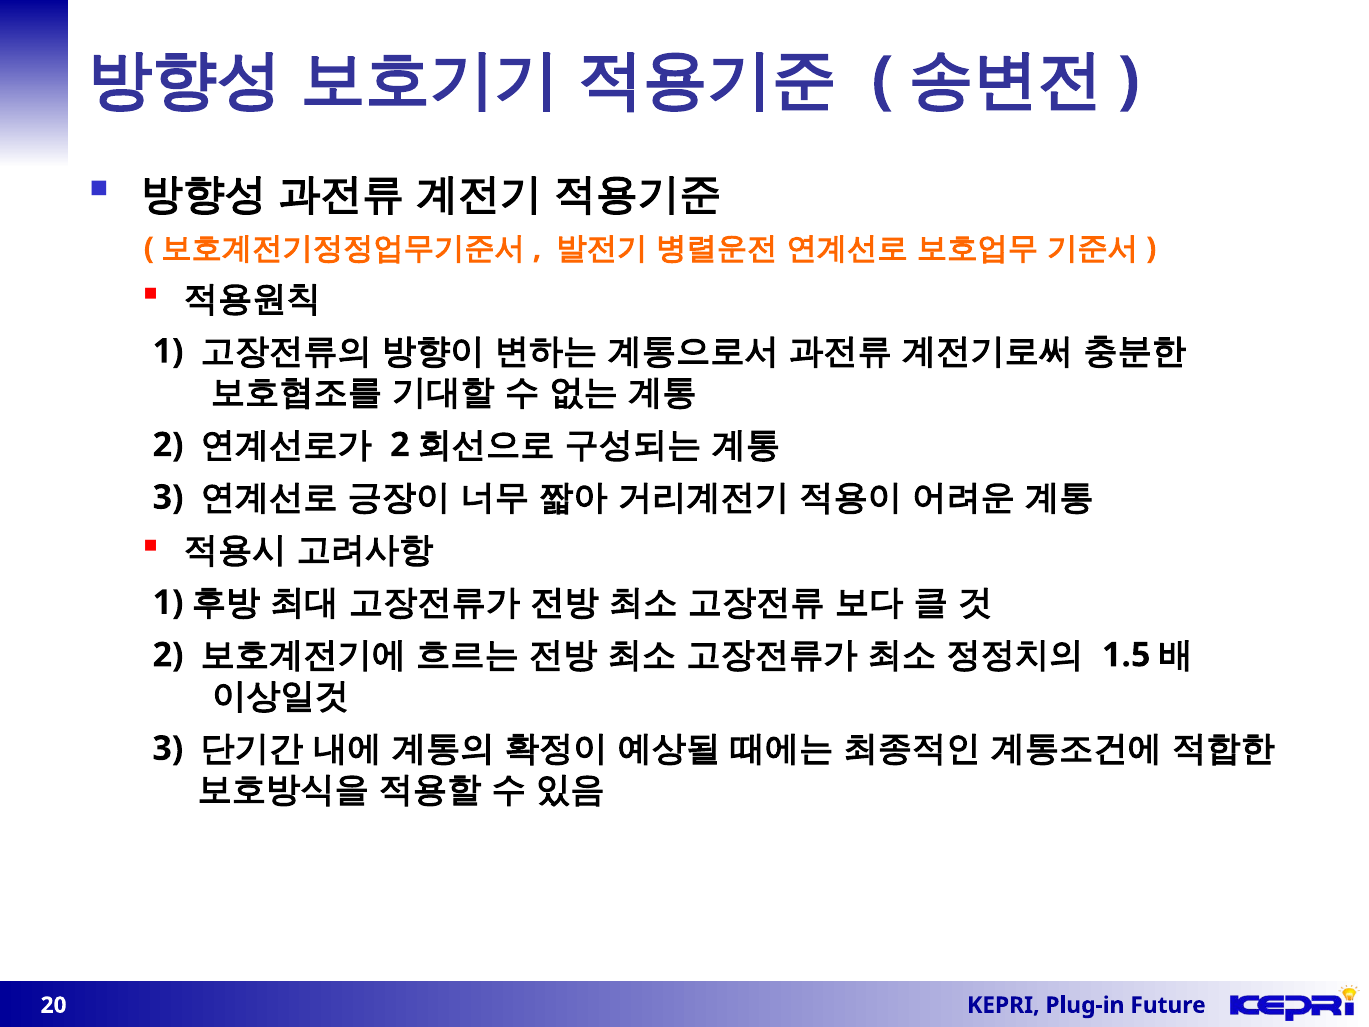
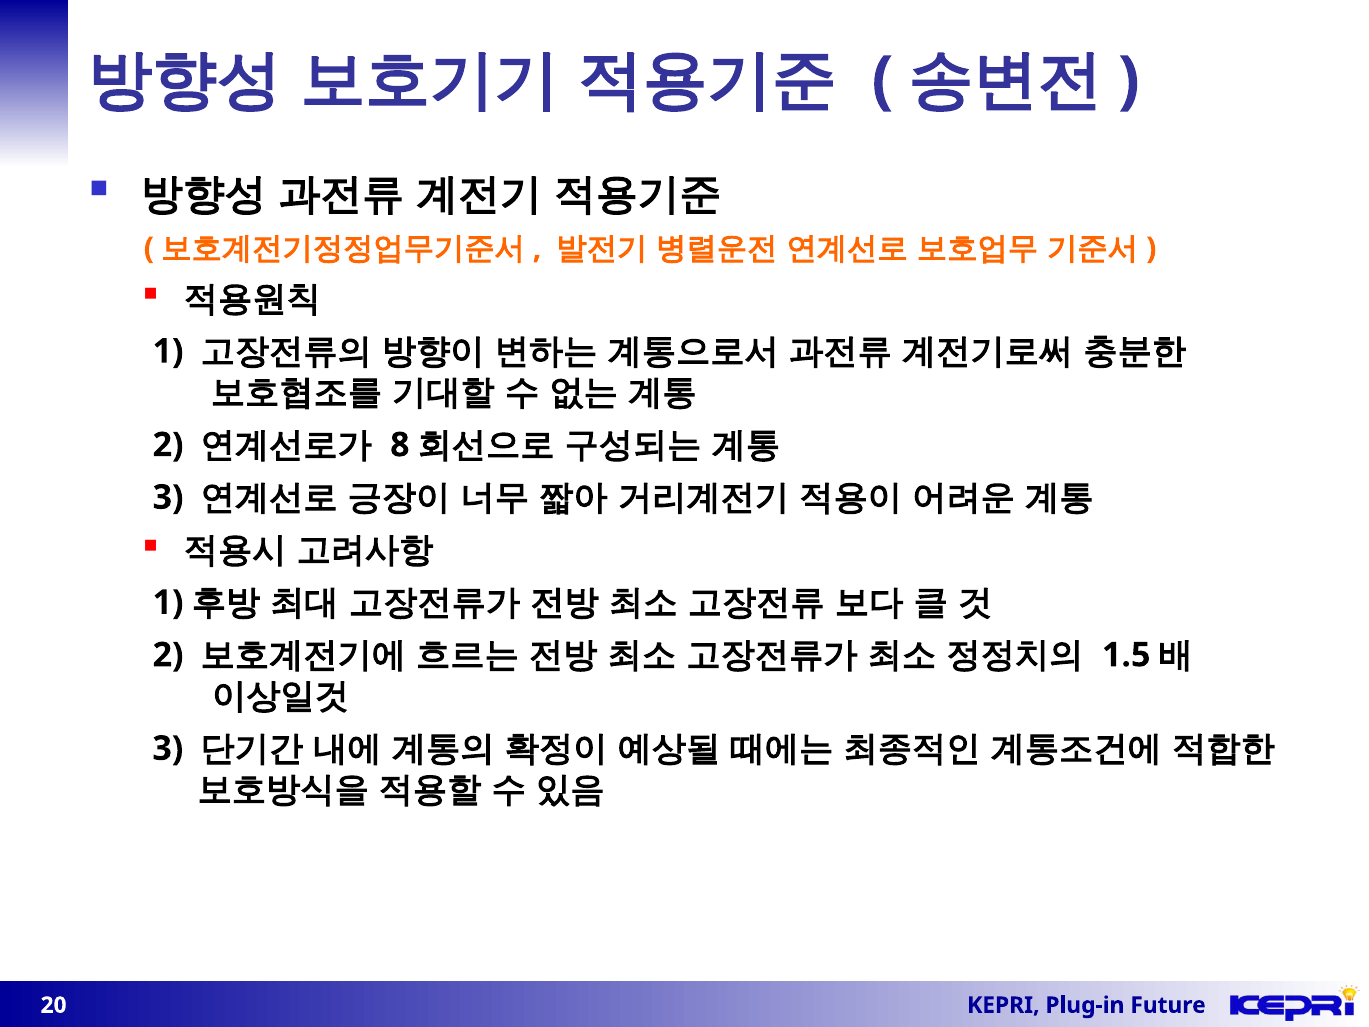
2 at (400, 445): 2 -> 8
